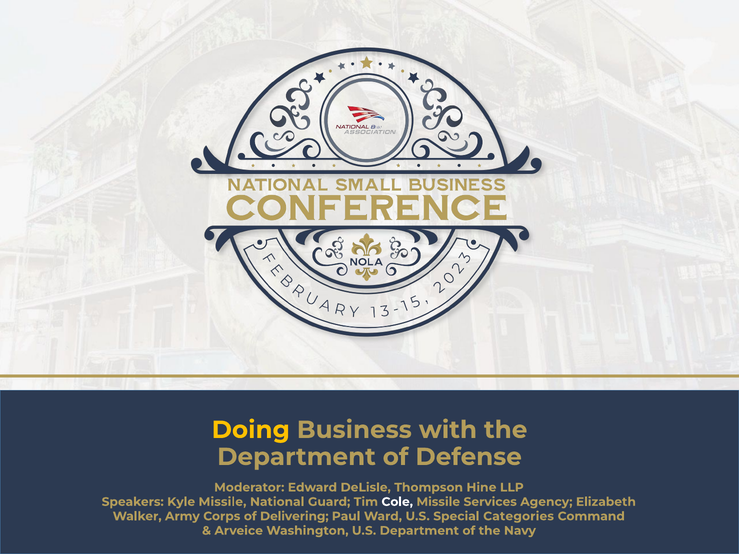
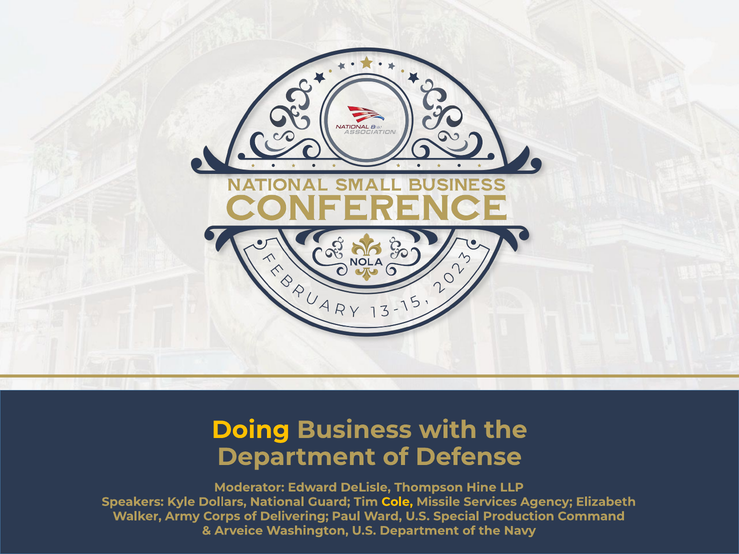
Kyle Missile: Missile -> Dollars
Cole colour: white -> yellow
Categories: Categories -> Production
